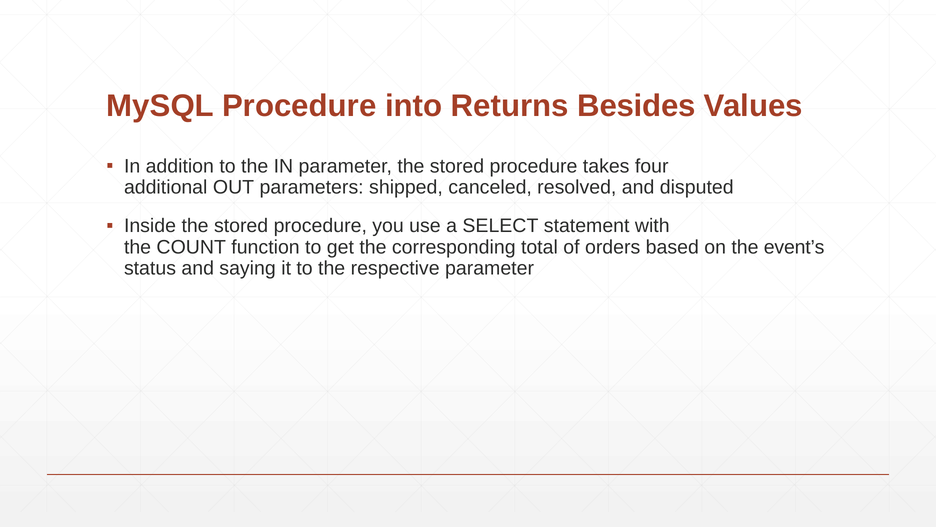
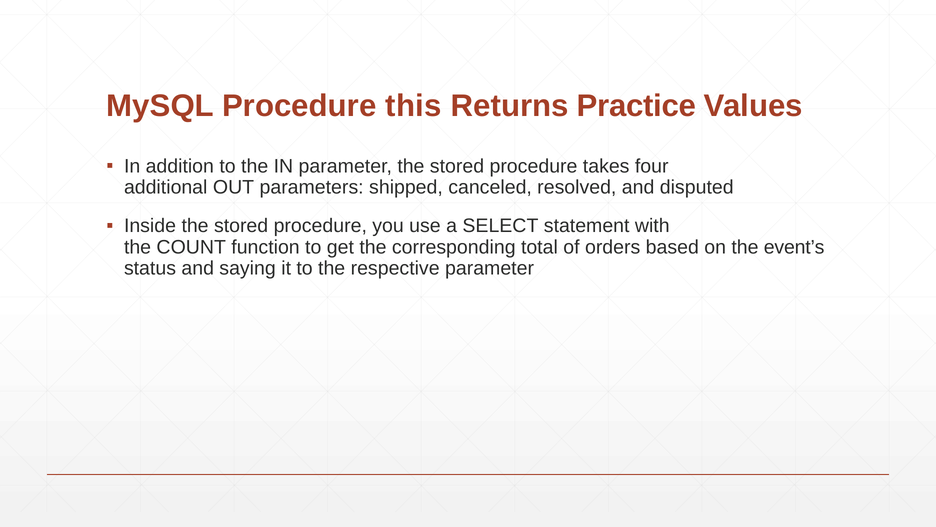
into: into -> this
Besides: Besides -> Practice
